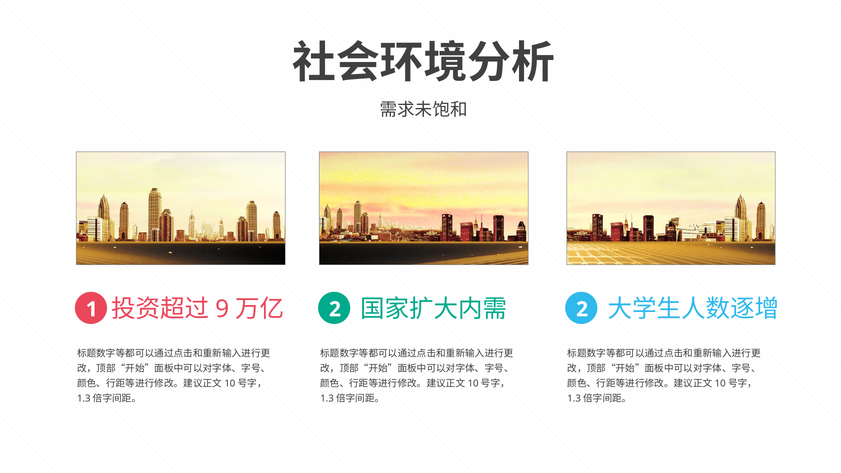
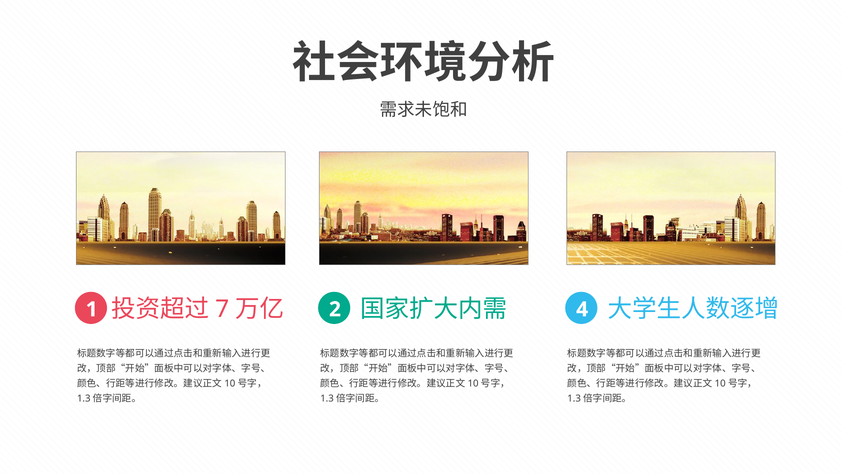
9: 9 -> 7
2 at (582, 309): 2 -> 4
